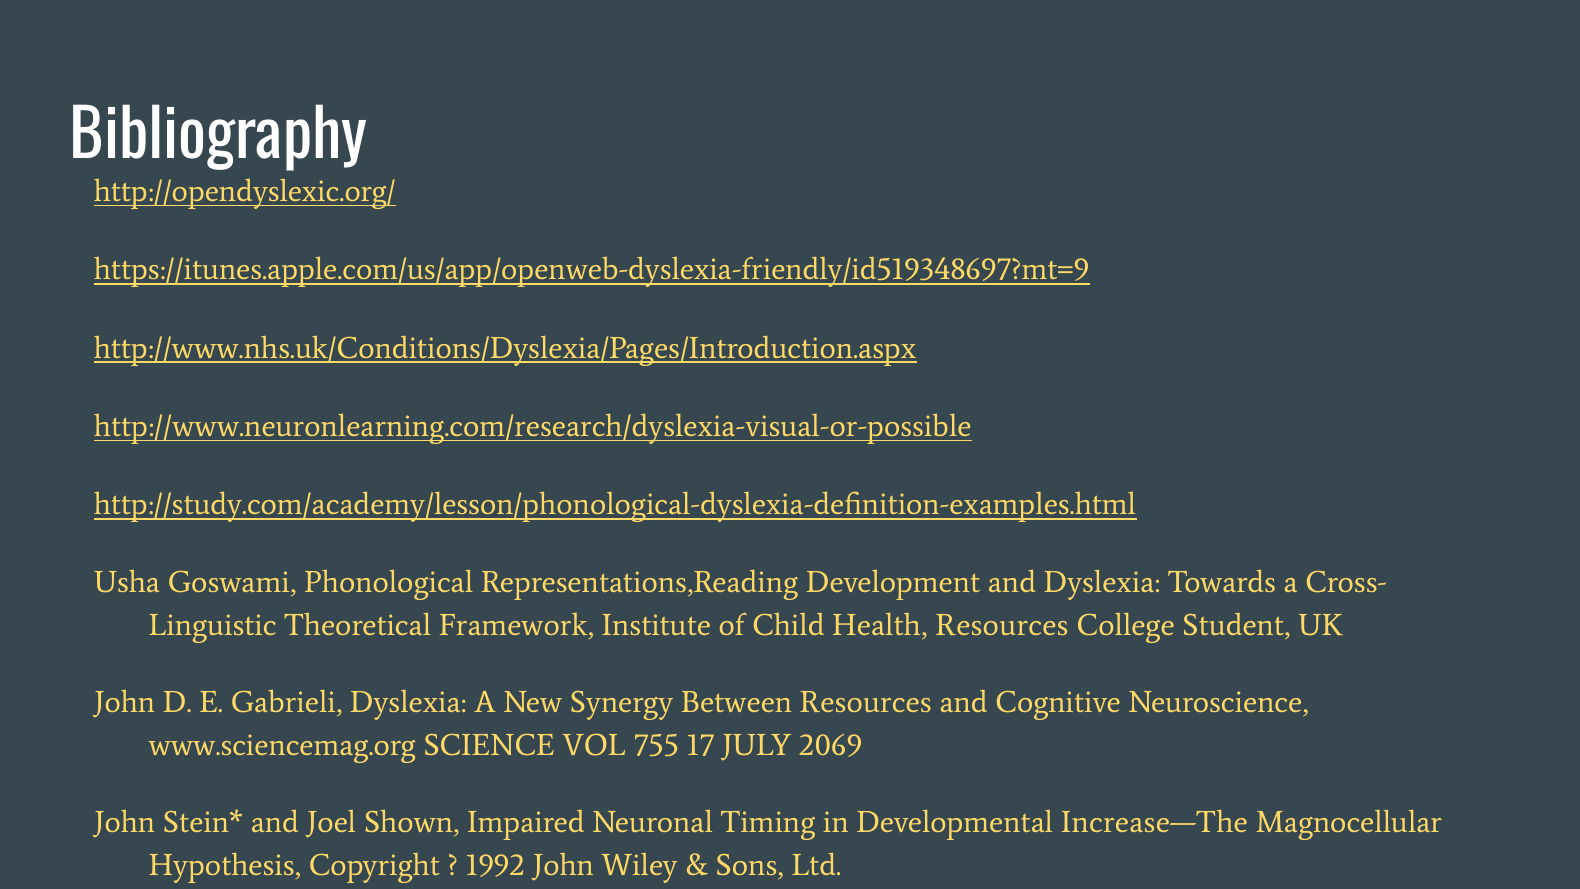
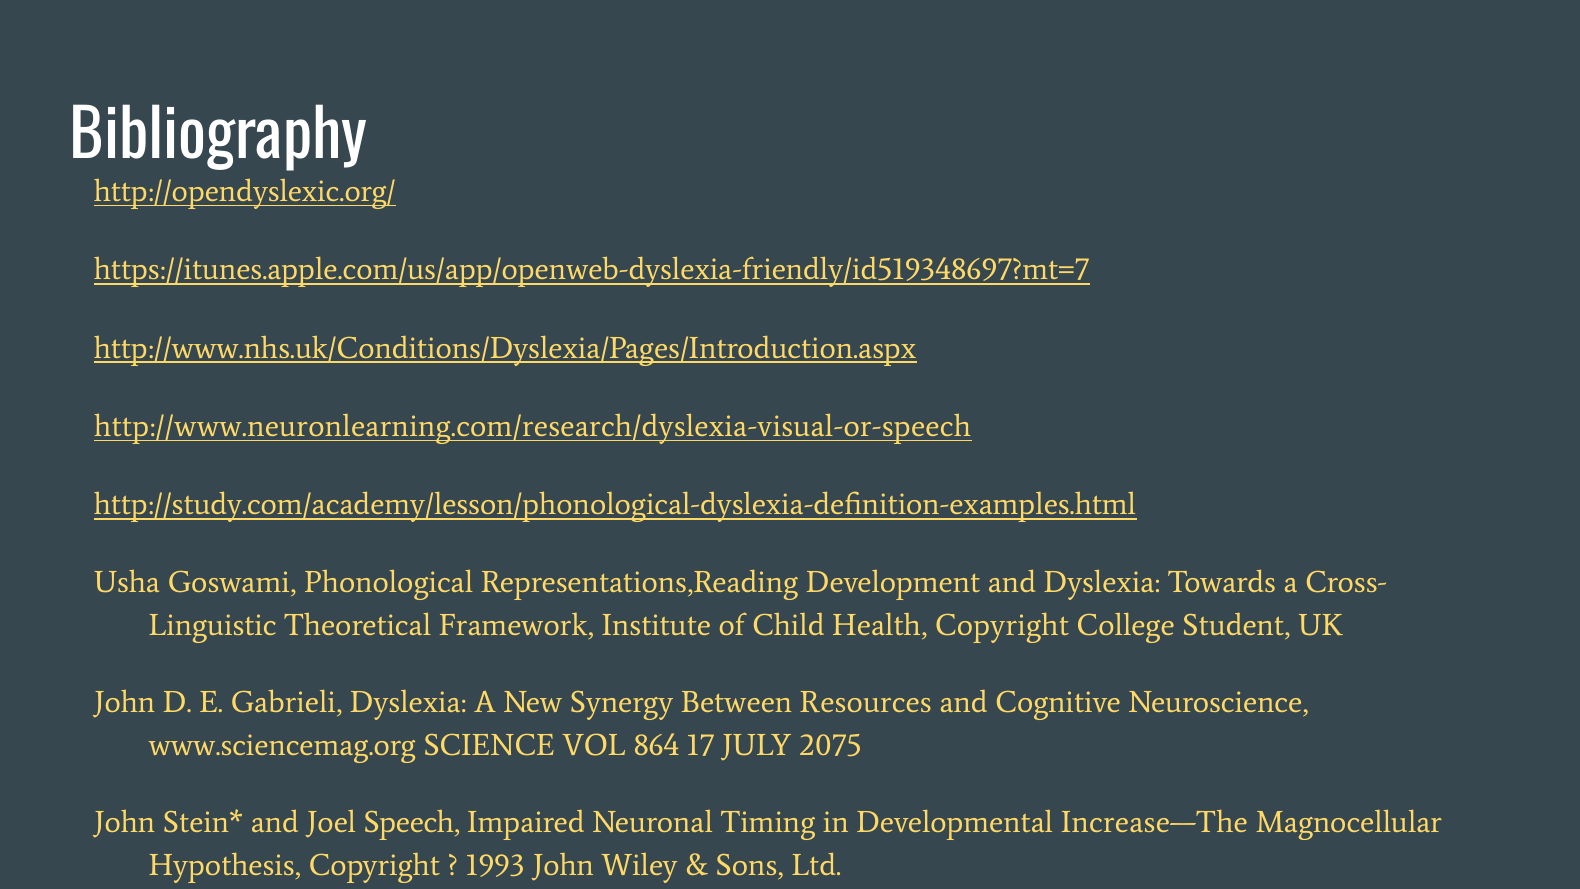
https://itunes.apple.com/us/app/openweb-dyslexia-friendly/id519348697?mt=9: https://itunes.apple.com/us/app/openweb-dyslexia-friendly/id519348697?mt=9 -> https://itunes.apple.com/us/app/openweb-dyslexia-friendly/id519348697?mt=7
http://www.neuronlearning.com/research/dyslexia-visual-or-possible: http://www.neuronlearning.com/research/dyslexia-visual-or-possible -> http://www.neuronlearning.com/research/dyslexia-visual-or-speech
Health Resources: Resources -> Copyright
755: 755 -> 864
2069: 2069 -> 2075
Shown: Shown -> Speech
1992: 1992 -> 1993
